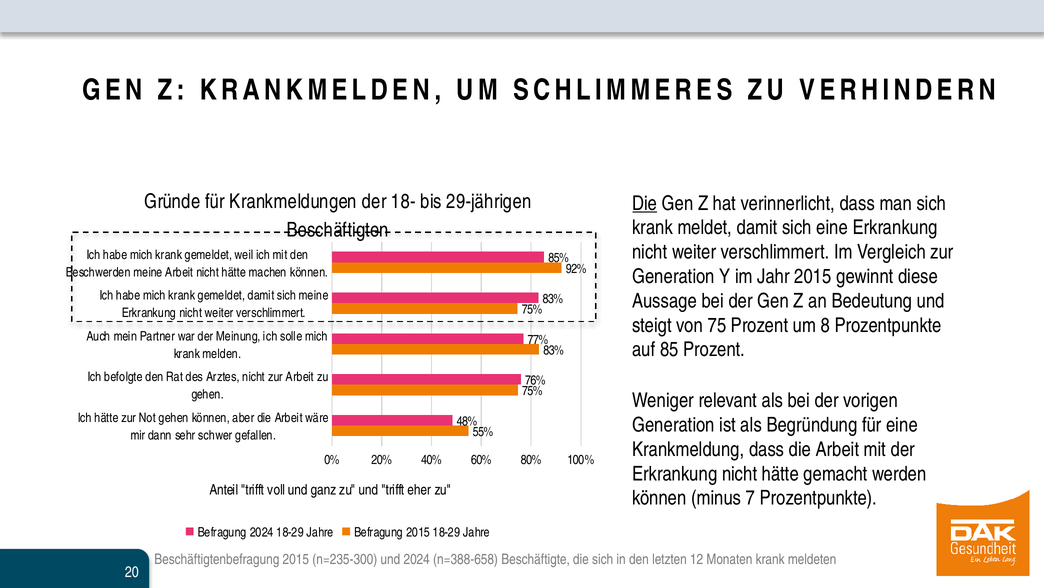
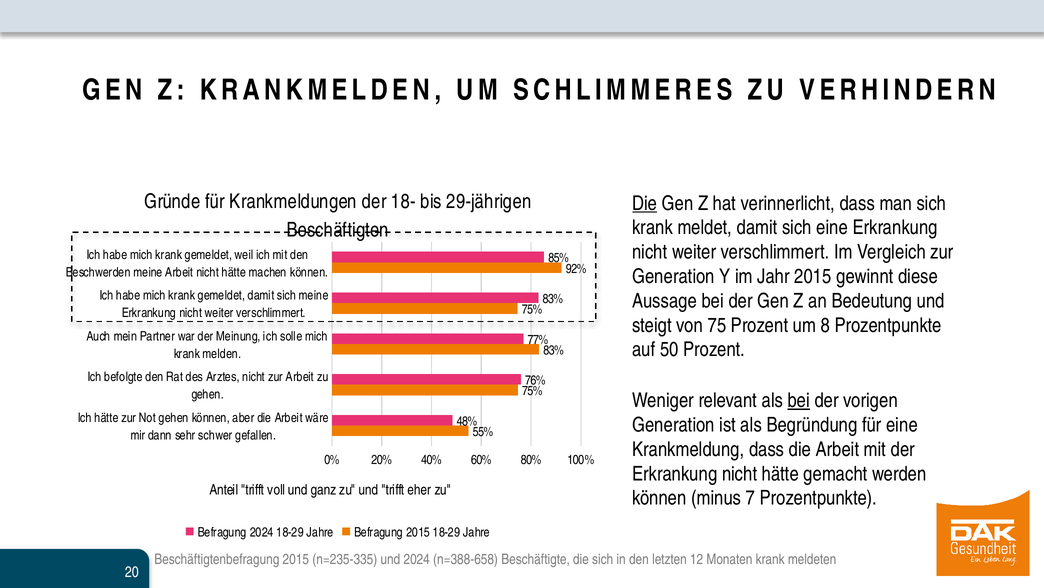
85: 85 -> 50
bei at (799, 400) underline: none -> present
n=235-300: n=235-300 -> n=235-335
